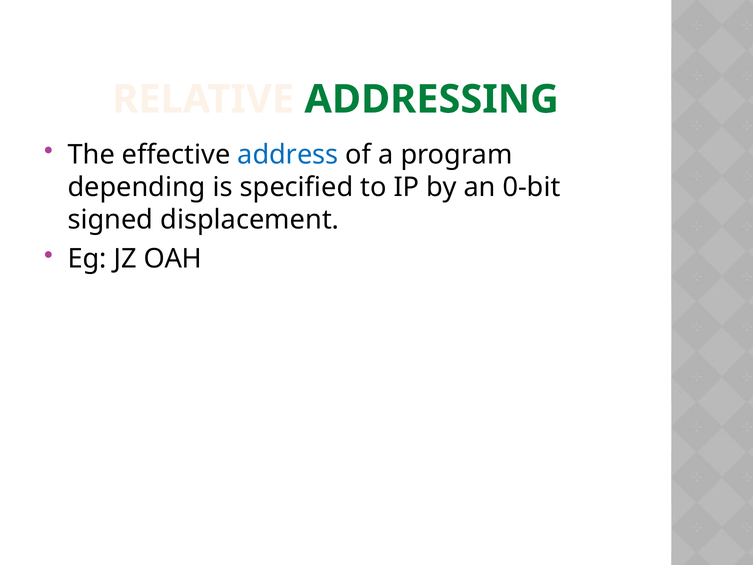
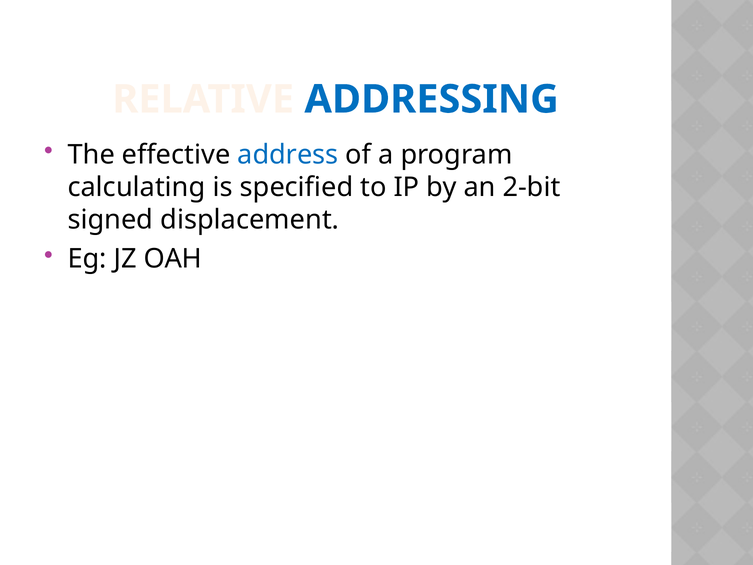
ADDRESSING colour: green -> blue
depending: depending -> calculating
0-bit: 0-bit -> 2-bit
